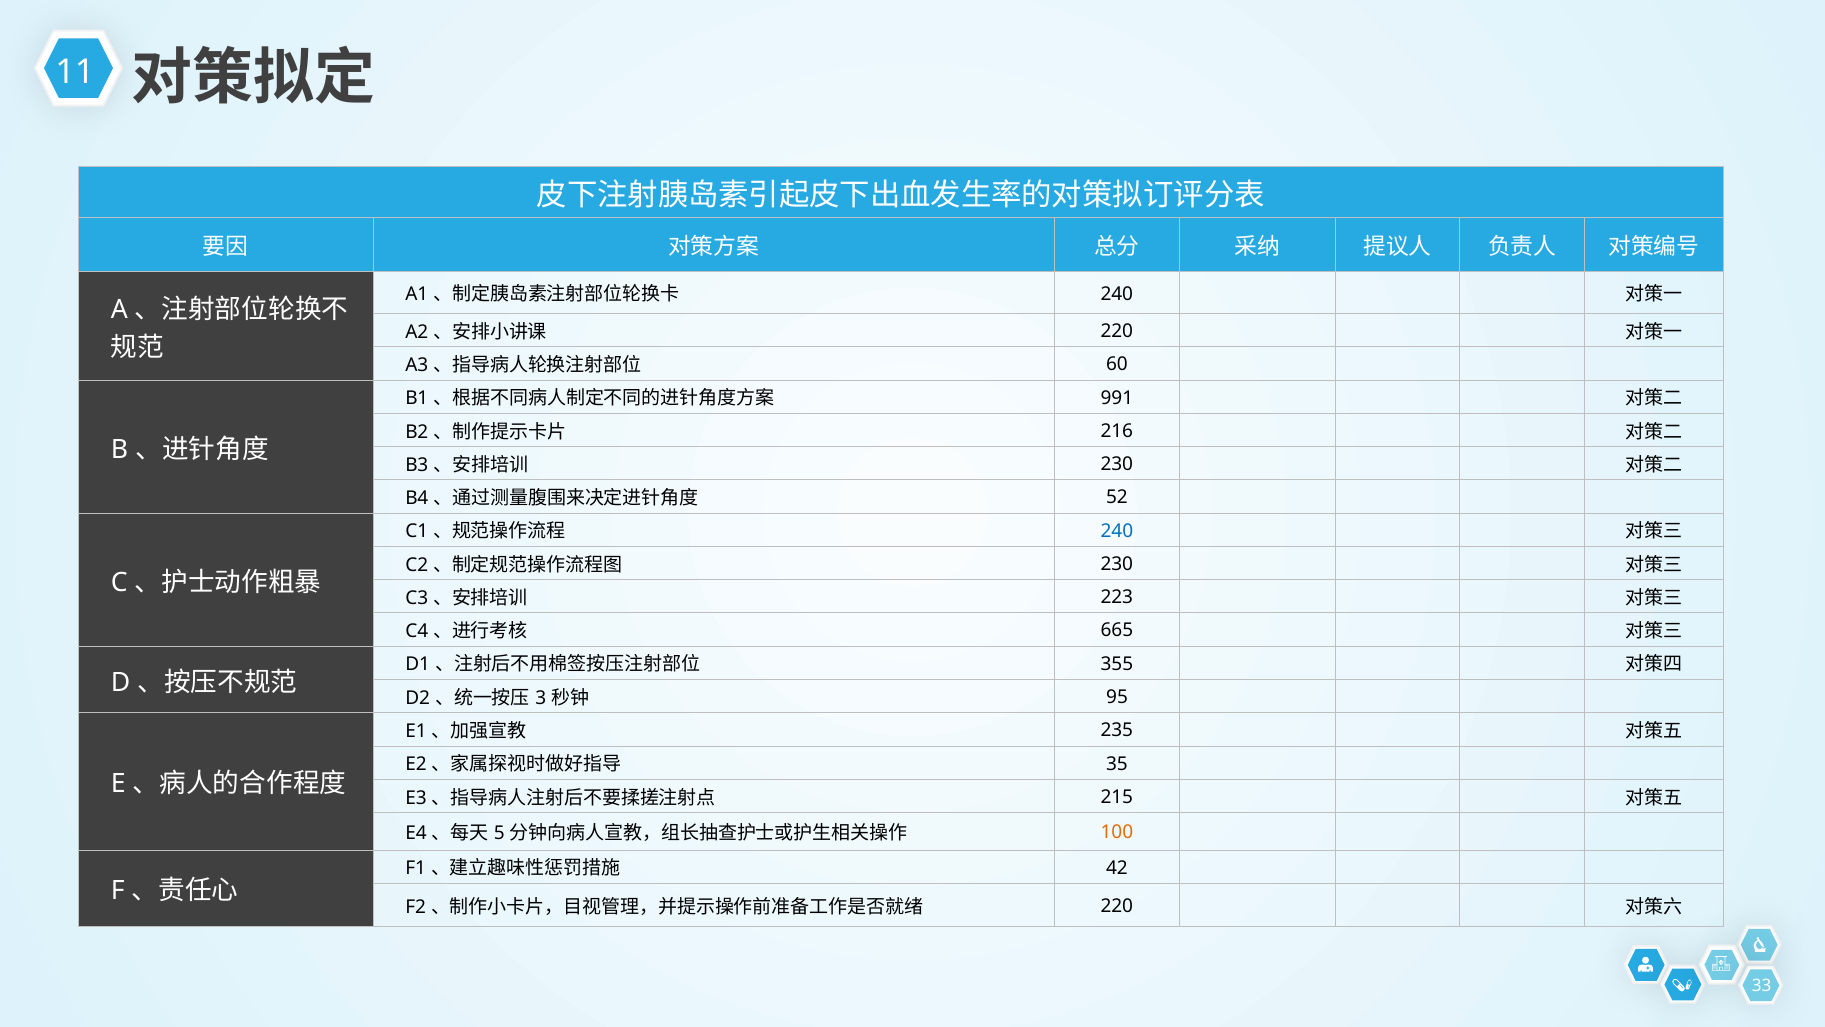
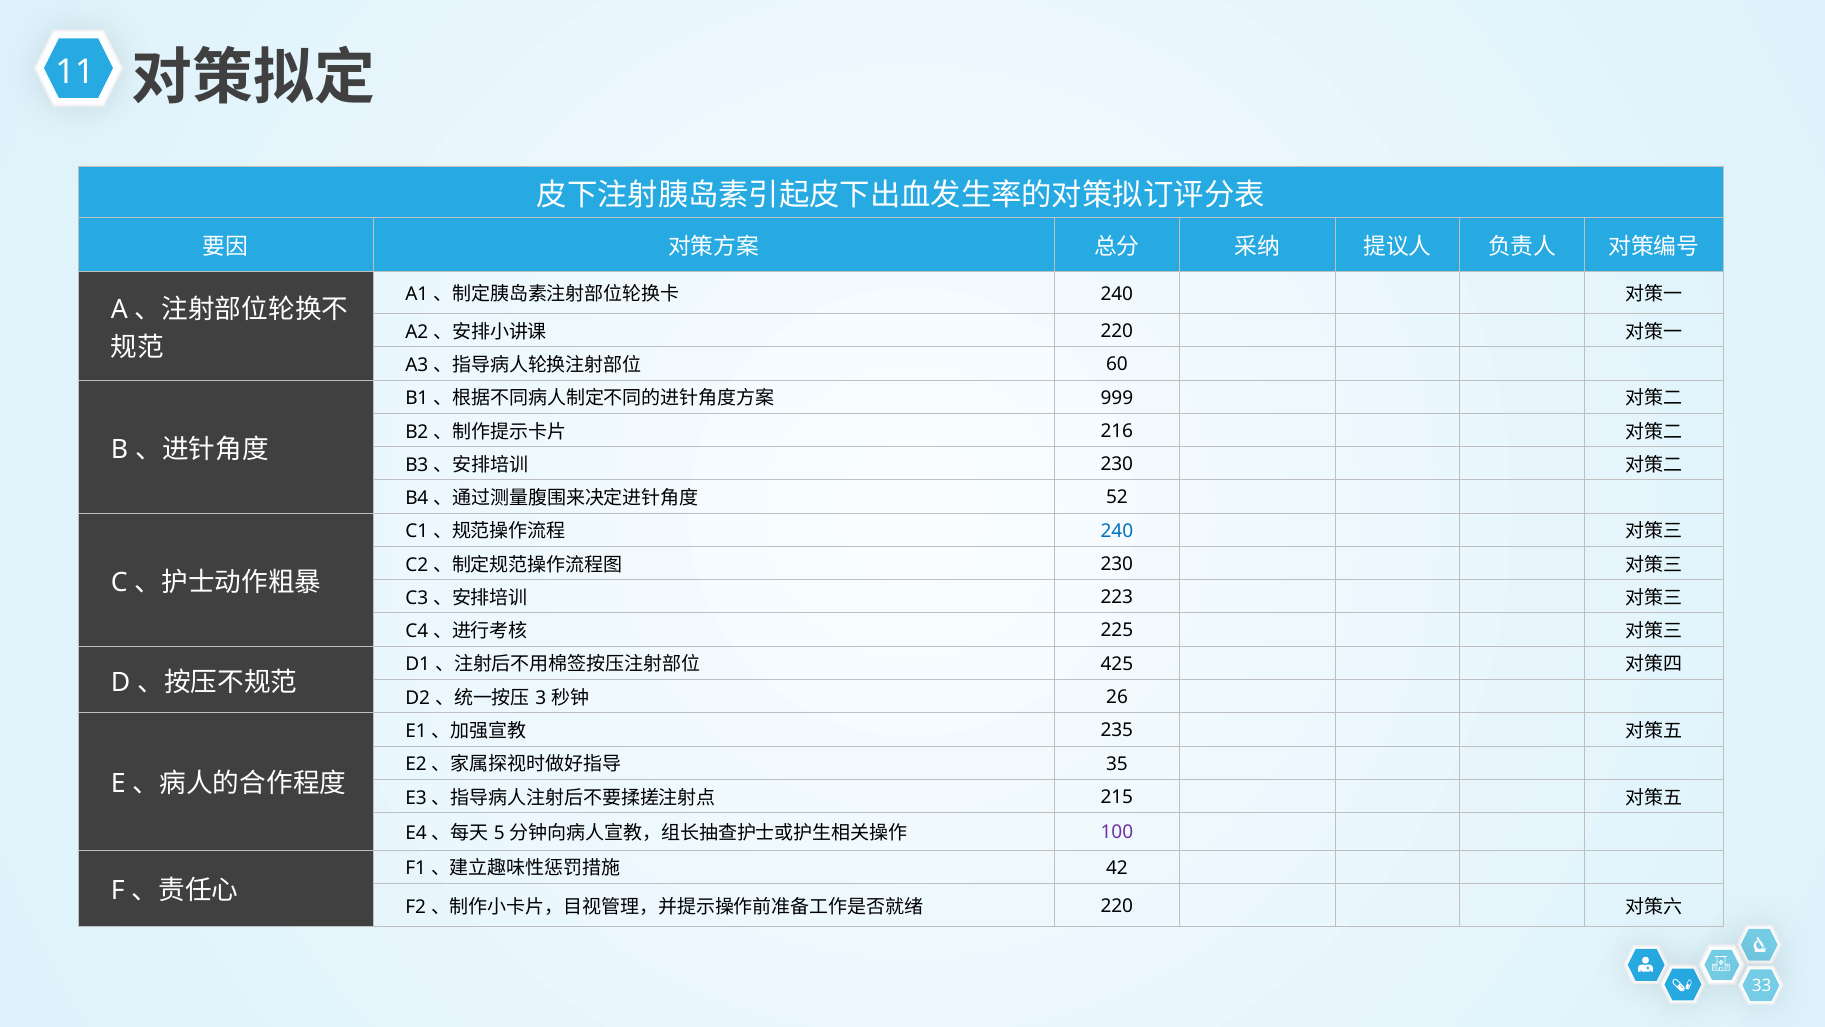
991: 991 -> 999
665: 665 -> 225
355: 355 -> 425
95: 95 -> 26
100 colour: orange -> purple
